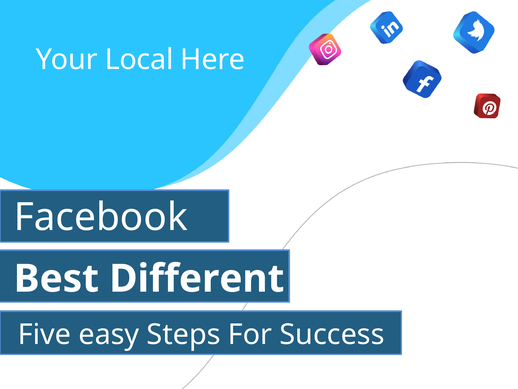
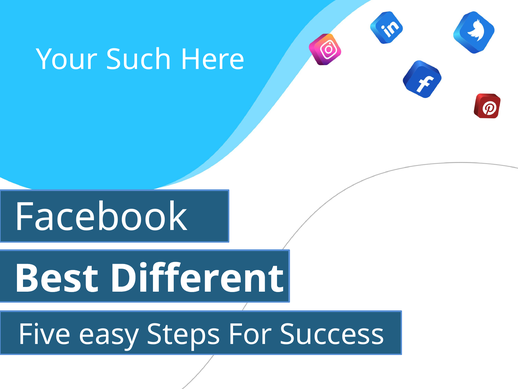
Local: Local -> Such
